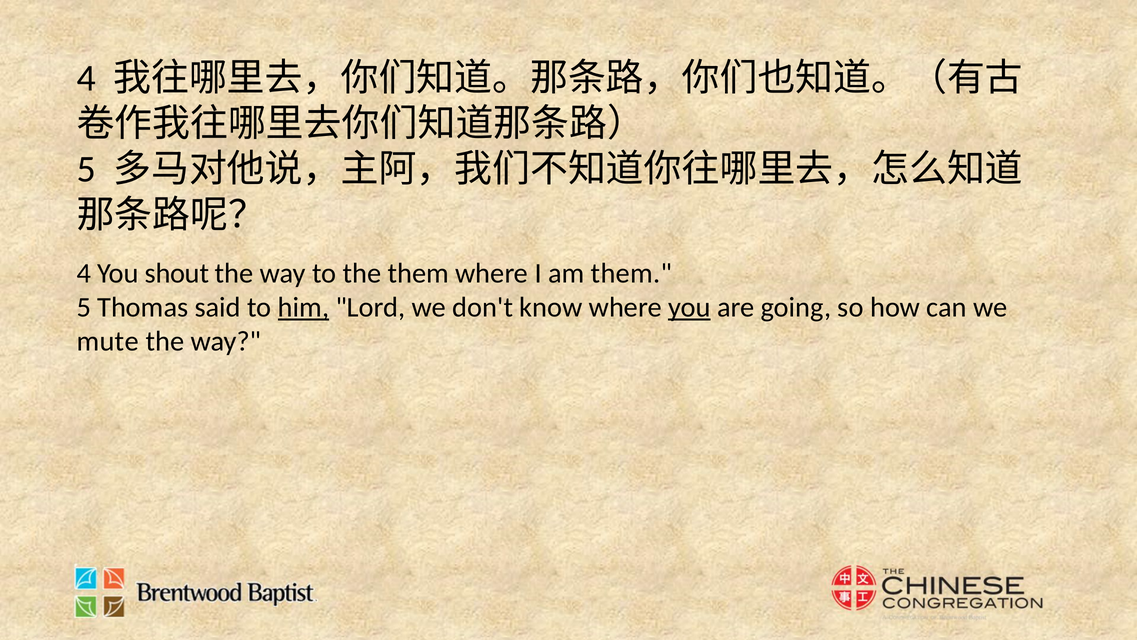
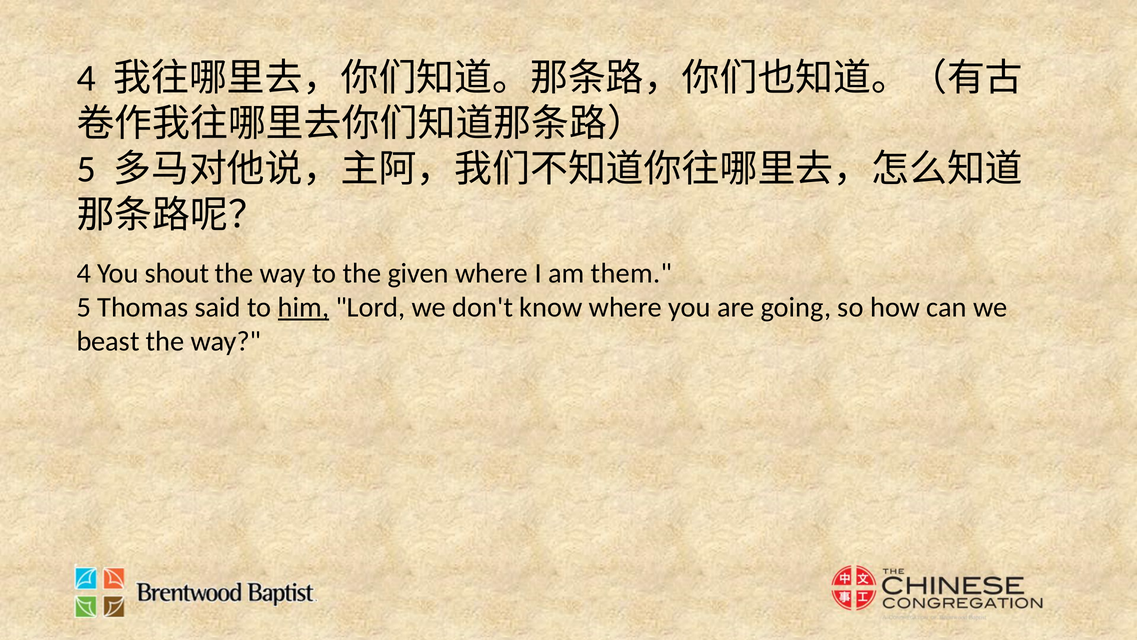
the them: them -> given
you at (689, 307) underline: present -> none
mute: mute -> beast
